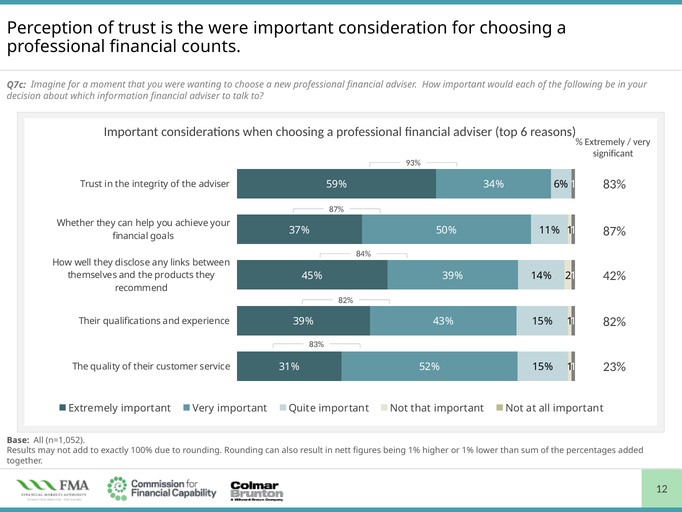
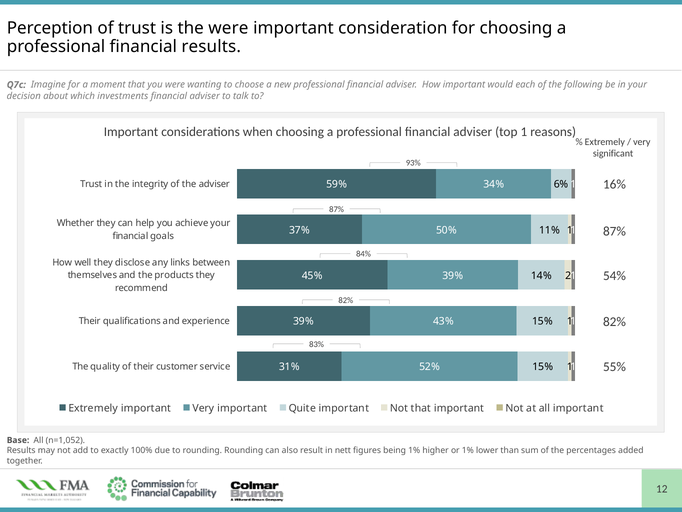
financial counts: counts -> results
information: information -> investments
top 6: 6 -> 1
83% at (614, 184): 83% -> 16%
42%: 42% -> 54%
23%: 23% -> 55%
